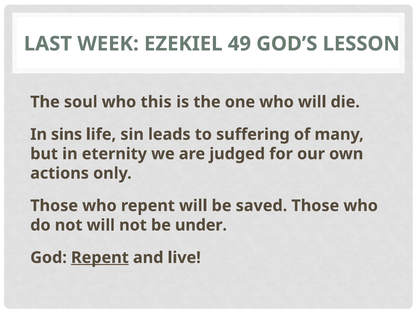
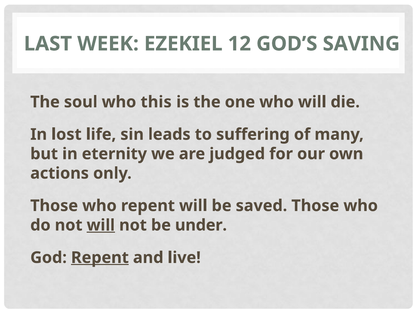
49: 49 -> 12
LESSON: LESSON -> SAVING
sins: sins -> lost
will at (101, 225) underline: none -> present
